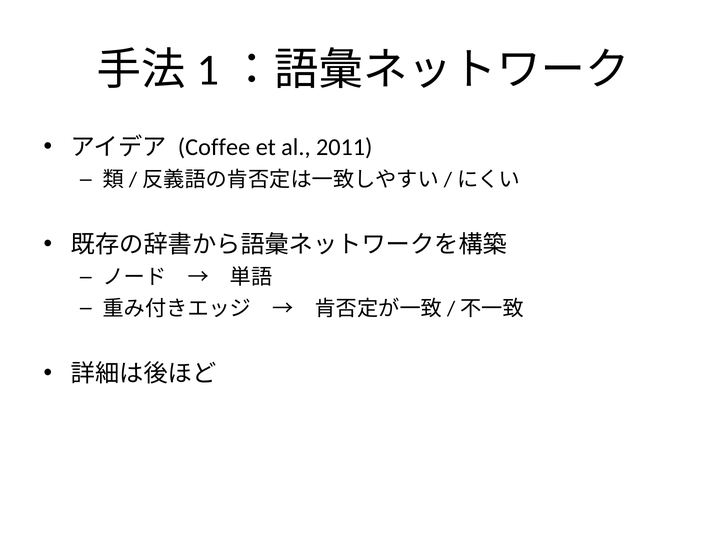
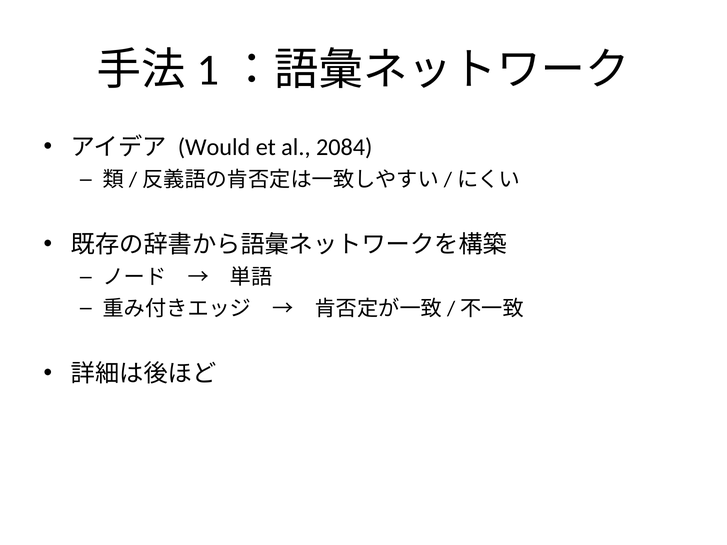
Coffee: Coffee -> Would
2011: 2011 -> 2084
